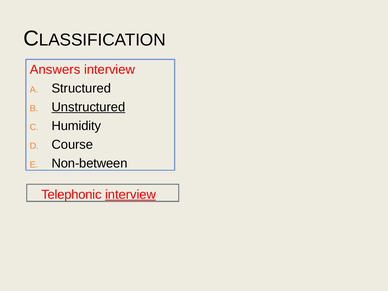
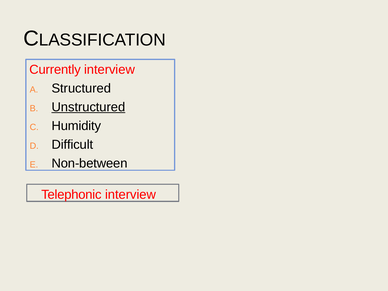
Answers: Answers -> Currently
Course: Course -> Difficult
interview at (130, 195) underline: present -> none
